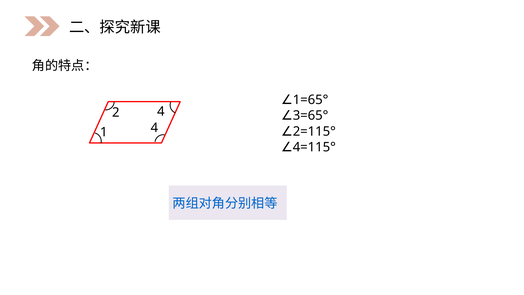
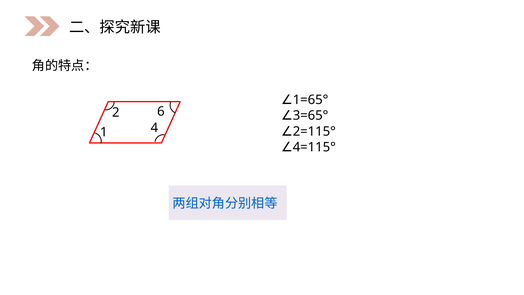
2 4: 4 -> 6
